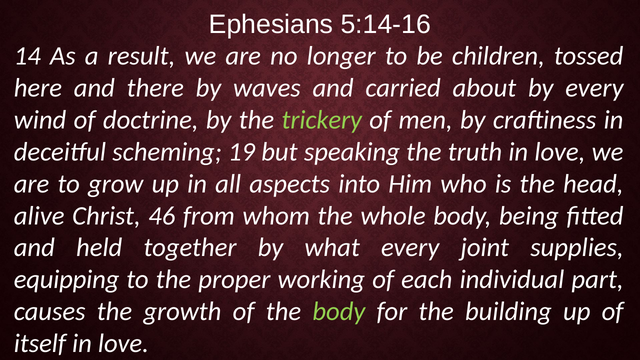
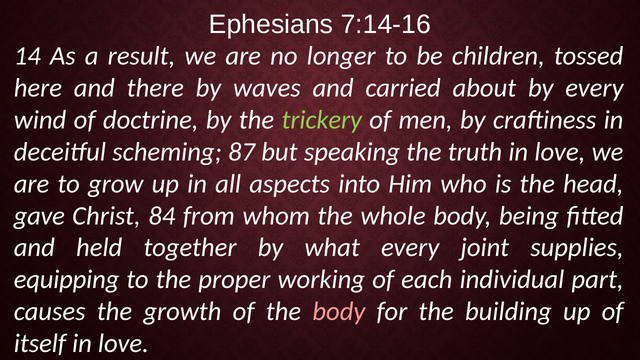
5:14-16: 5:14-16 -> 7:14-16
19: 19 -> 87
alive: alive -> gave
46: 46 -> 84
body at (339, 312) colour: light green -> pink
